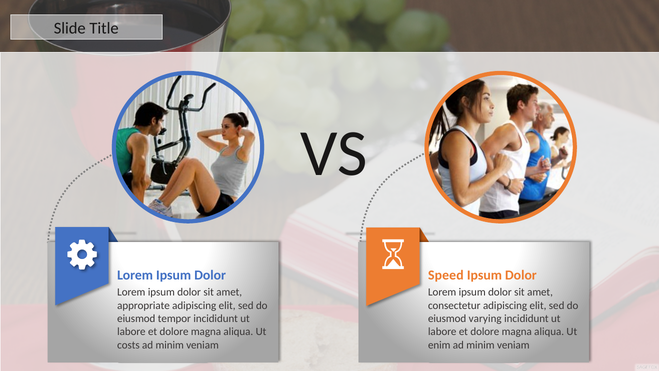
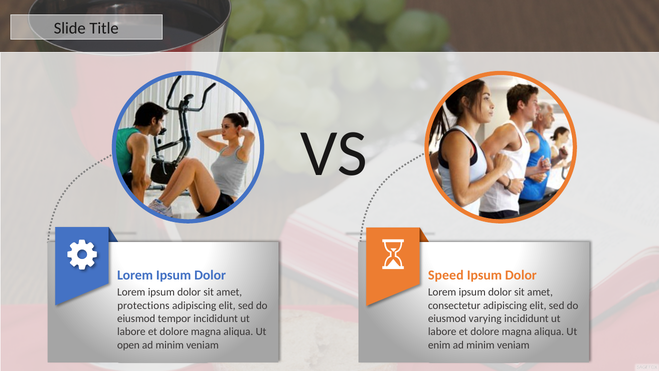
appropriate: appropriate -> protections
costs: costs -> open
